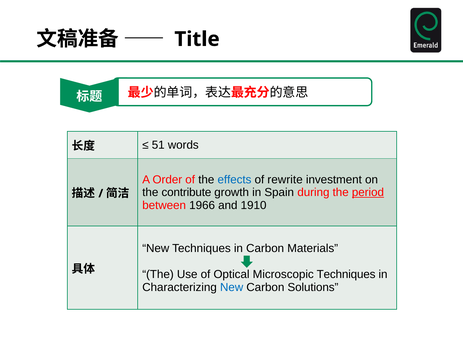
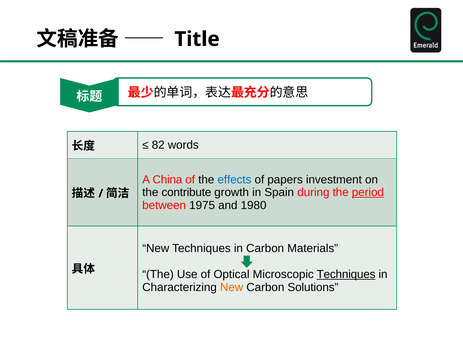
51: 51 -> 82
Order: Order -> China
rewrite: rewrite -> papers
1966: 1966 -> 1975
1910: 1910 -> 1980
Techniques at (346, 275) underline: none -> present
New at (232, 288) colour: blue -> orange
